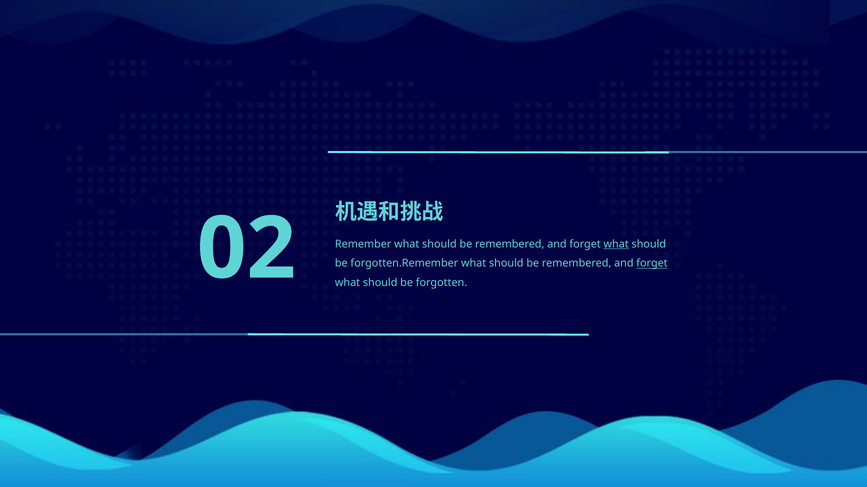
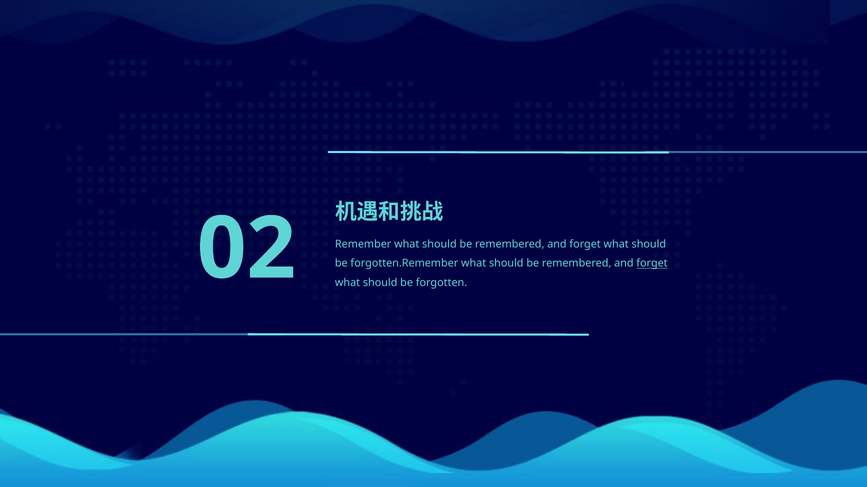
what at (616, 244) underline: present -> none
